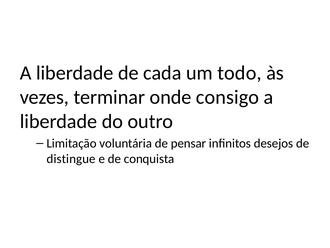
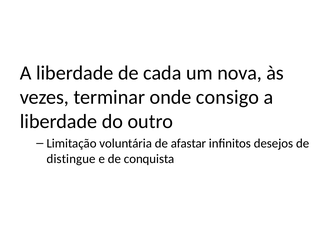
todo: todo -> nova
pensar: pensar -> afastar
